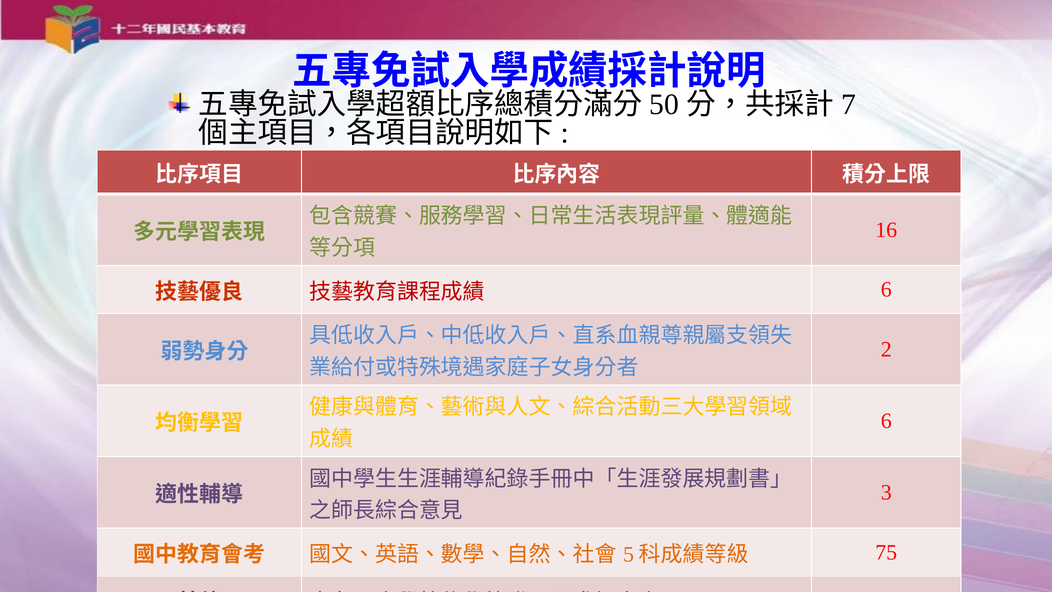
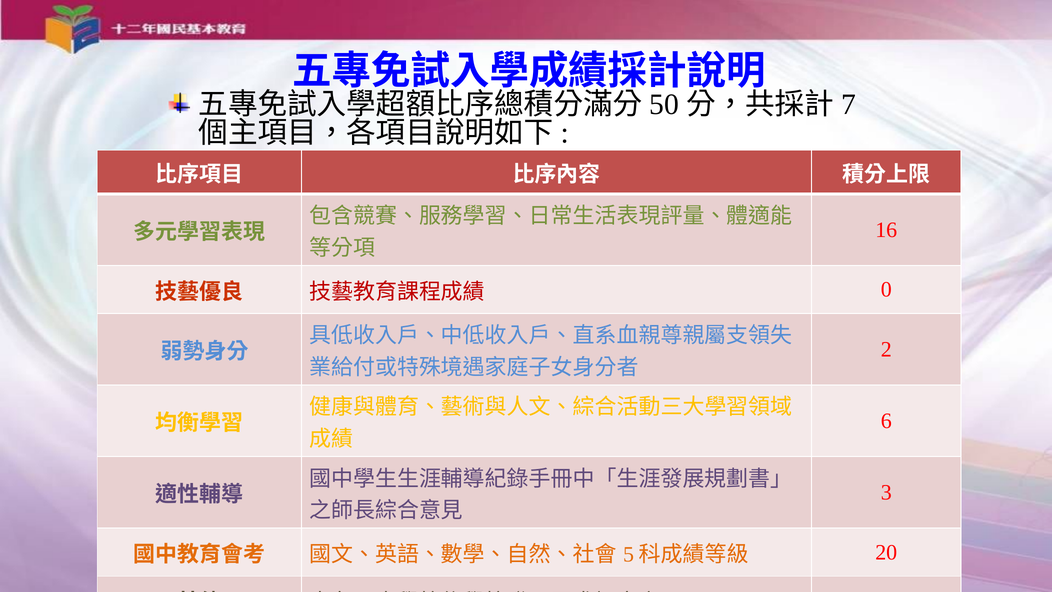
6 at (886, 290): 6 -> 0
75: 75 -> 20
